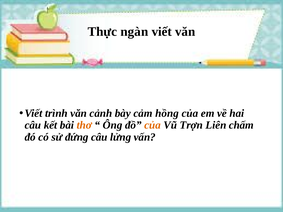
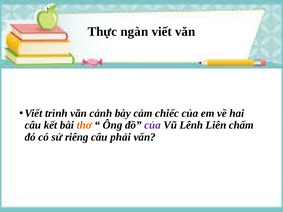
hồng: hồng -> chiếc
của at (153, 125) colour: orange -> purple
Trợn: Trợn -> Lênh
đứng: đứng -> riêng
lửng: lửng -> phải
